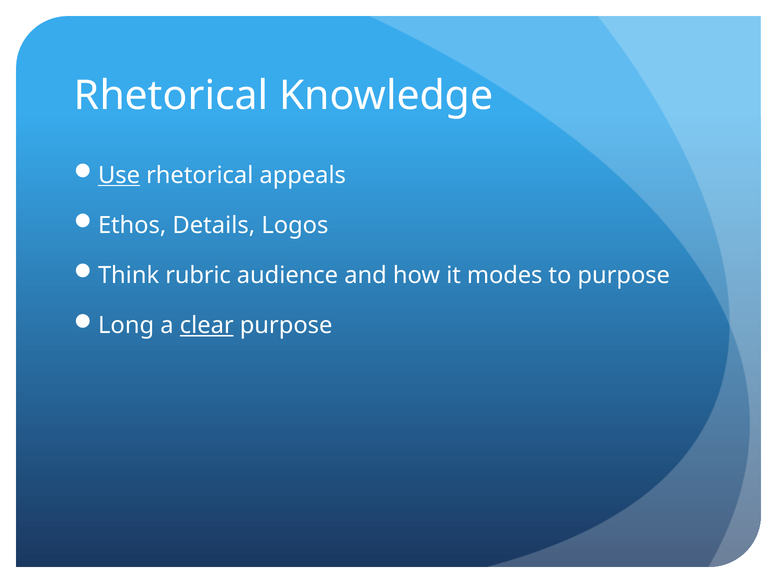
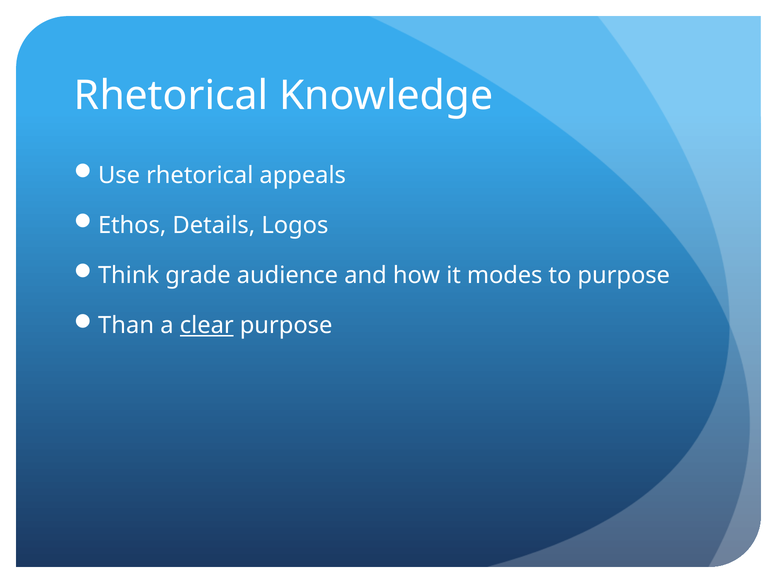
Use underline: present -> none
rubric: rubric -> grade
Long: Long -> Than
